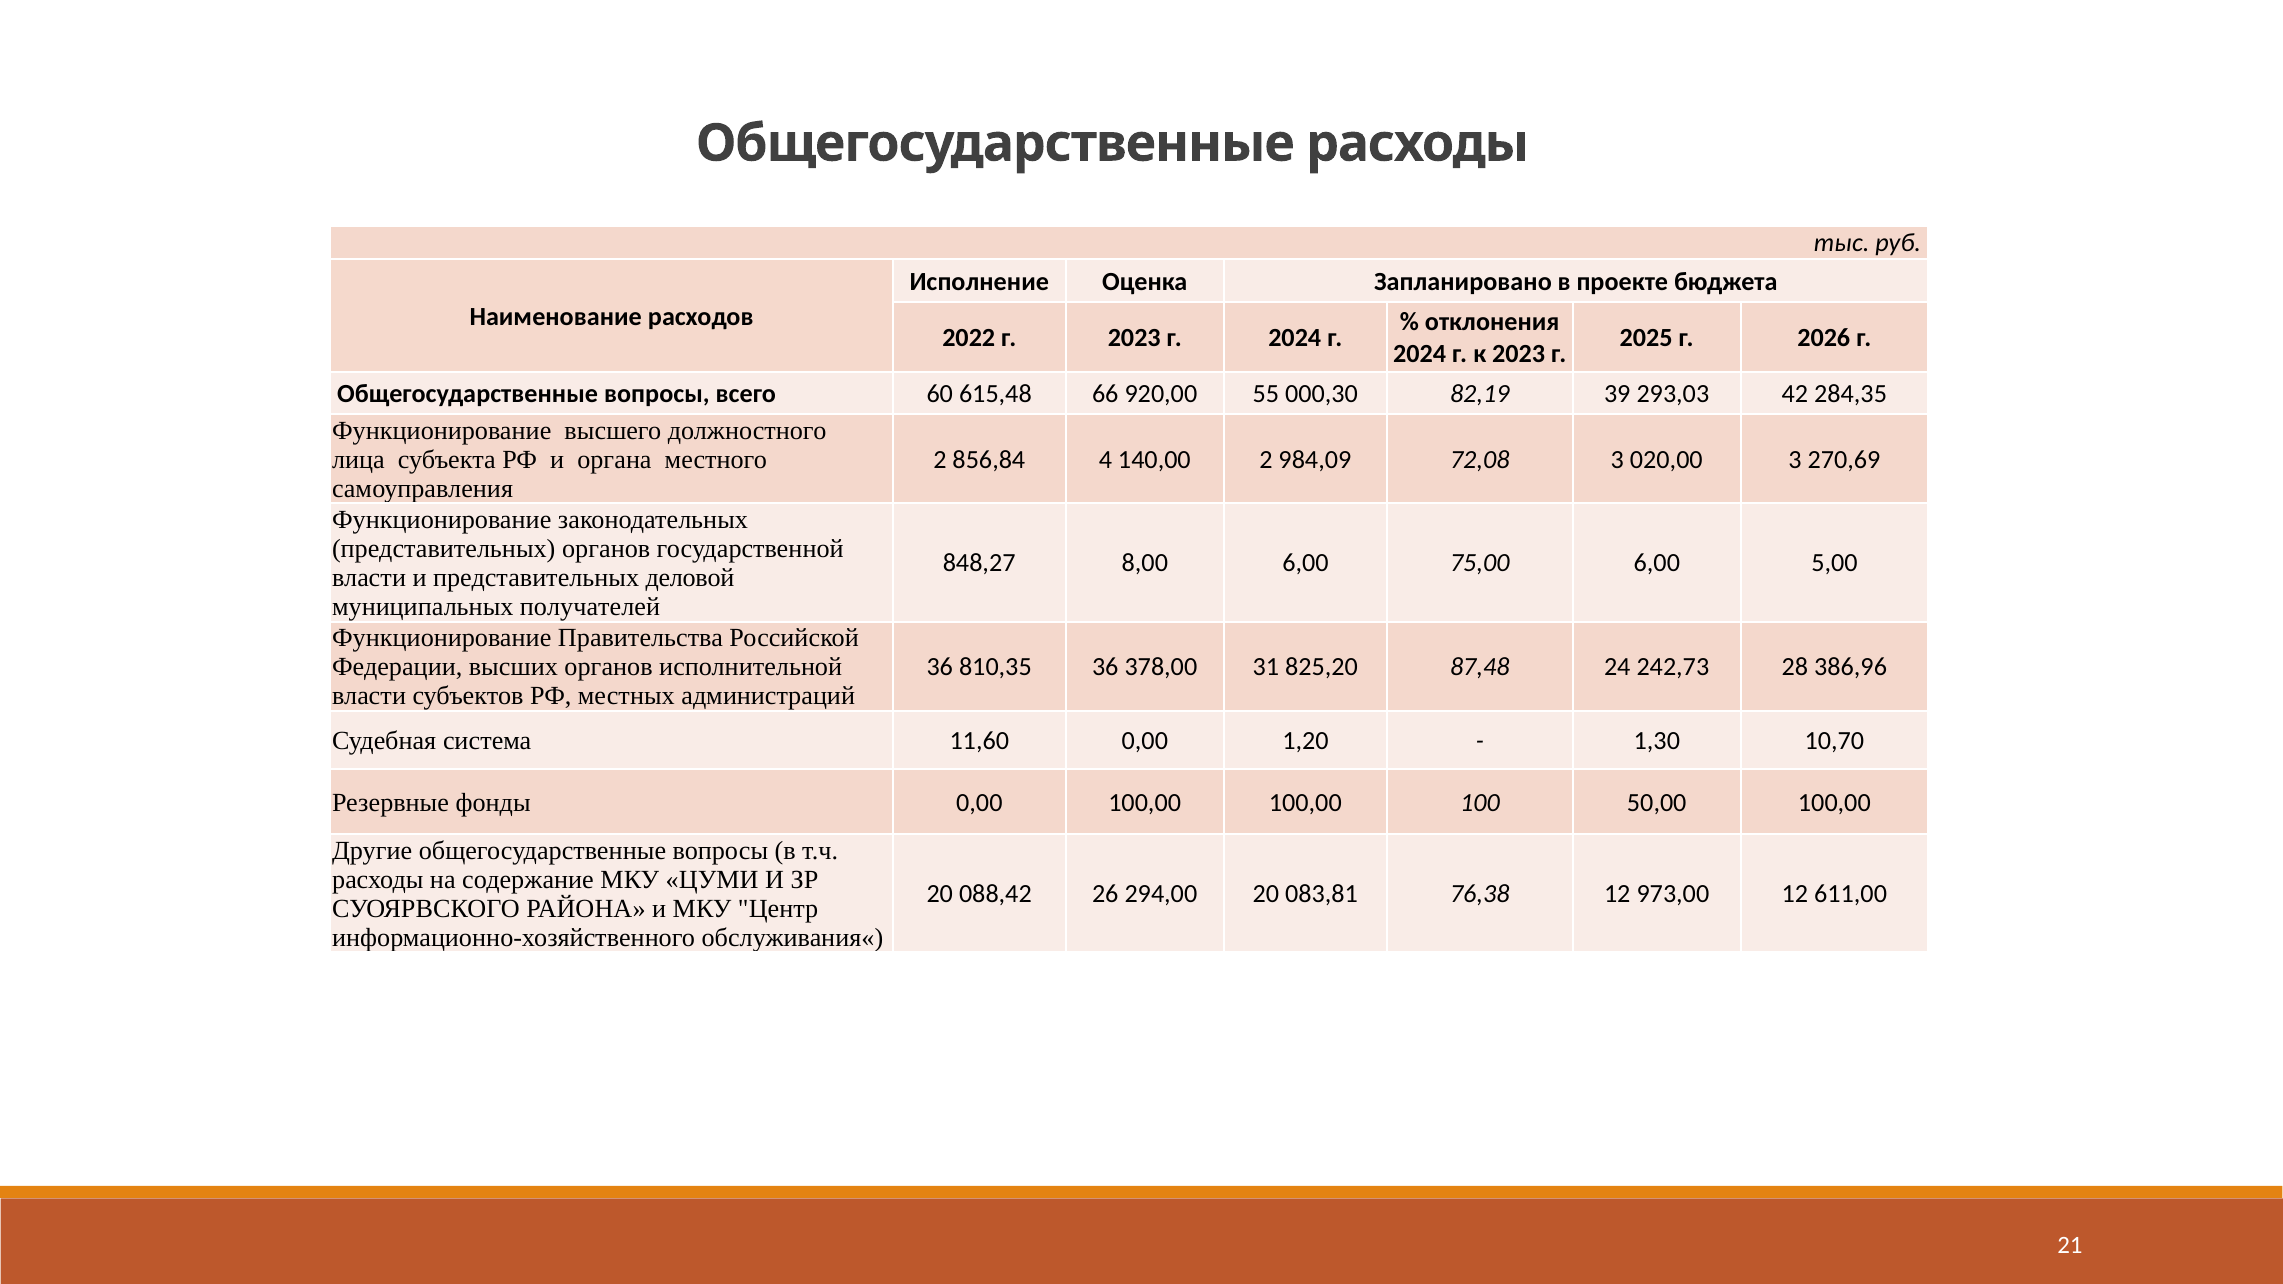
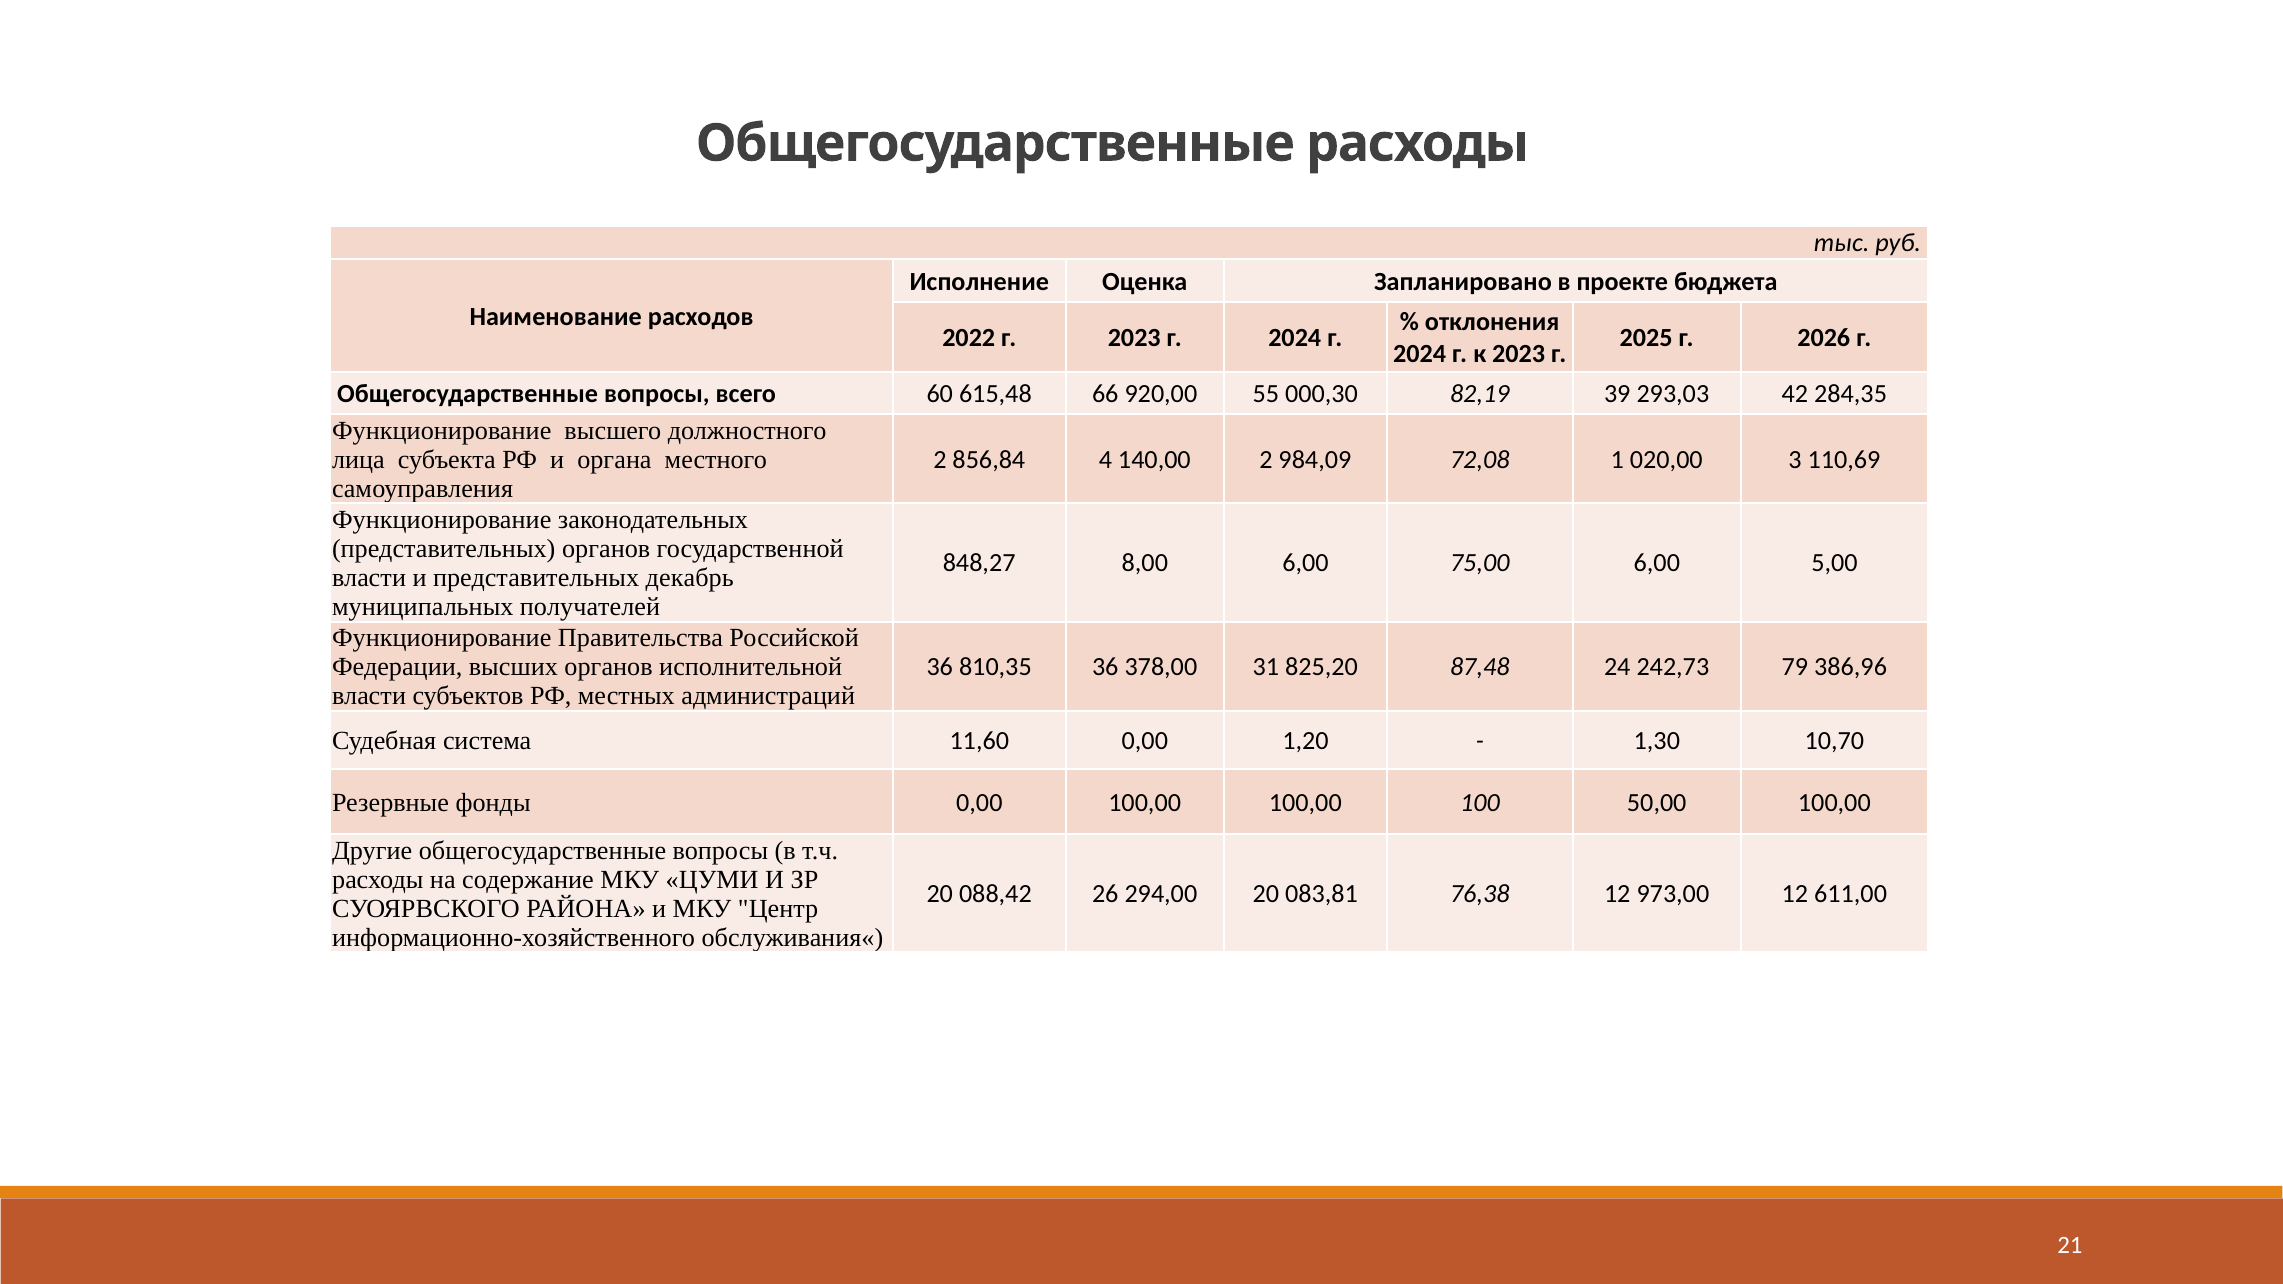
72,08 3: 3 -> 1
270,69: 270,69 -> 110,69
деловой: деловой -> декабрь
28: 28 -> 79
